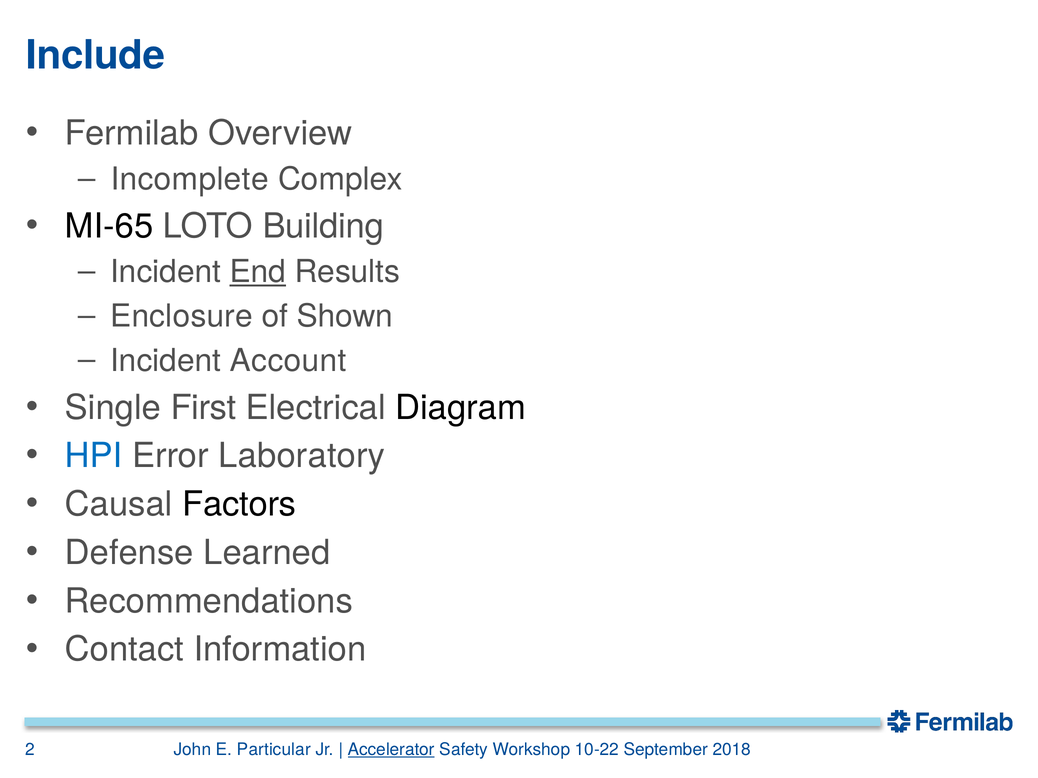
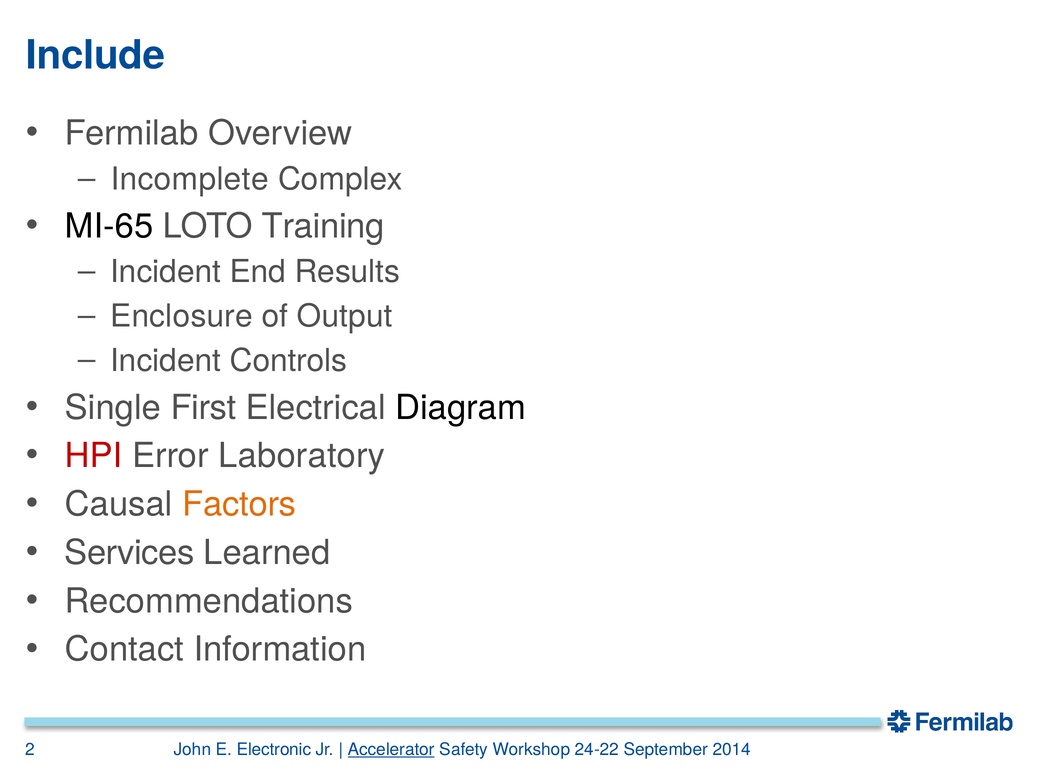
Building: Building -> Training
End underline: present -> none
Shown: Shown -> Output
Account: Account -> Controls
HPI colour: blue -> red
Factors colour: black -> orange
Defense: Defense -> Services
Particular: Particular -> Electronic
10-22: 10-22 -> 24-22
2018: 2018 -> 2014
